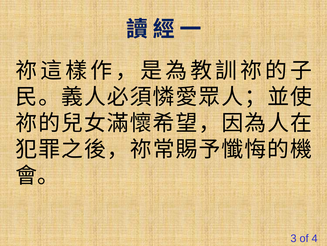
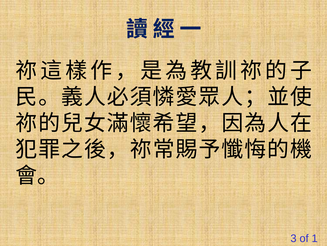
4: 4 -> 1
